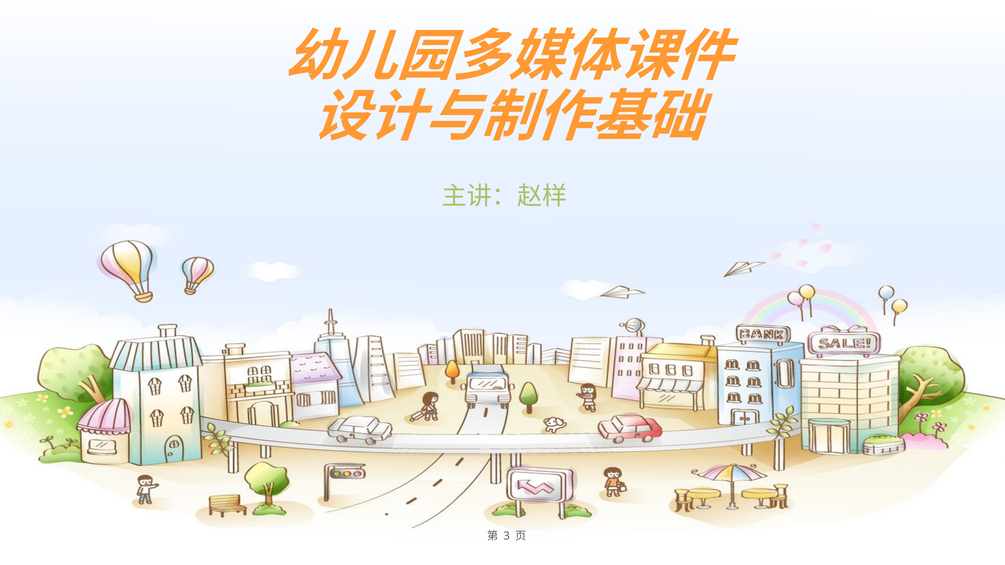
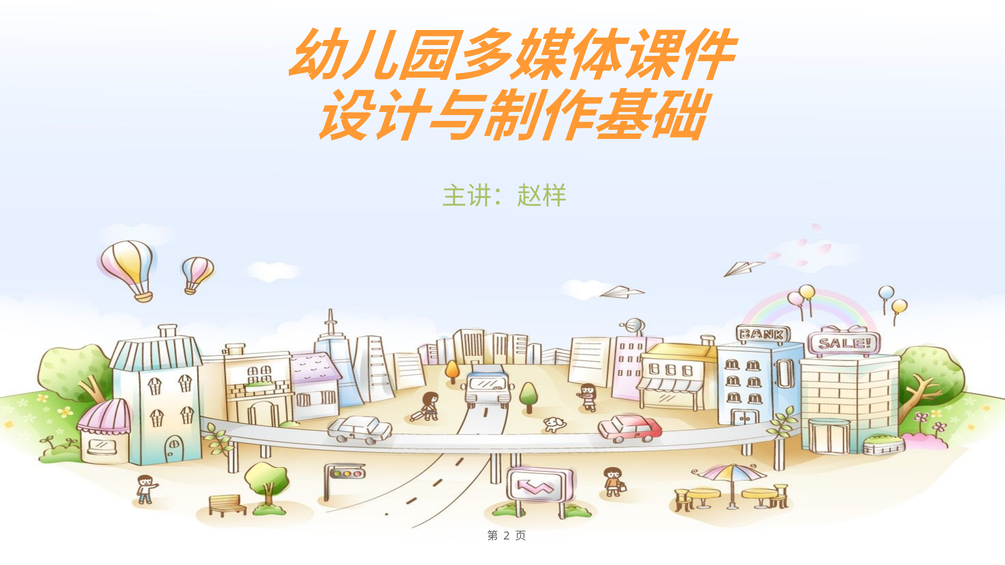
3: 3 -> 2
